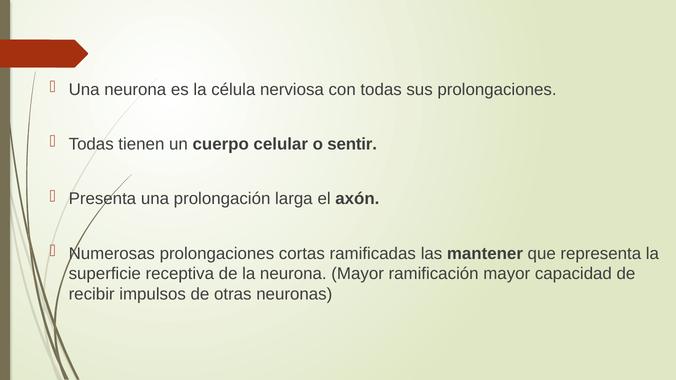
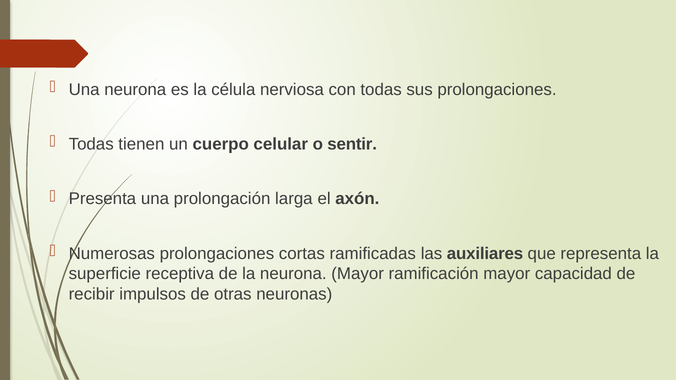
mantener: mantener -> auxiliares
